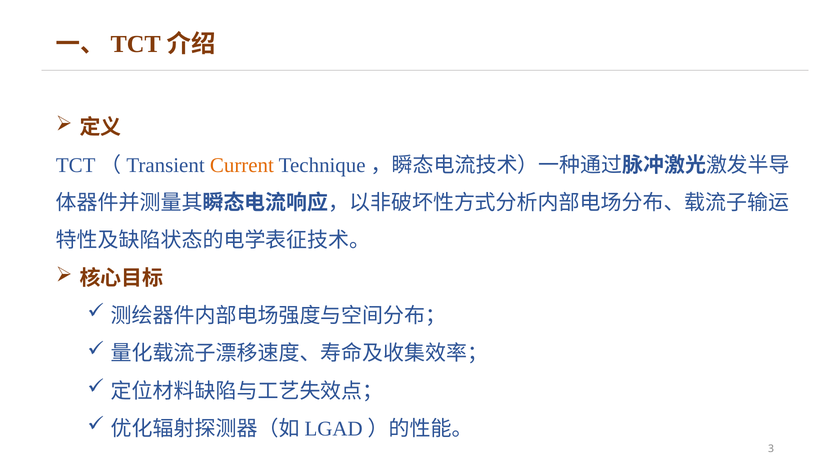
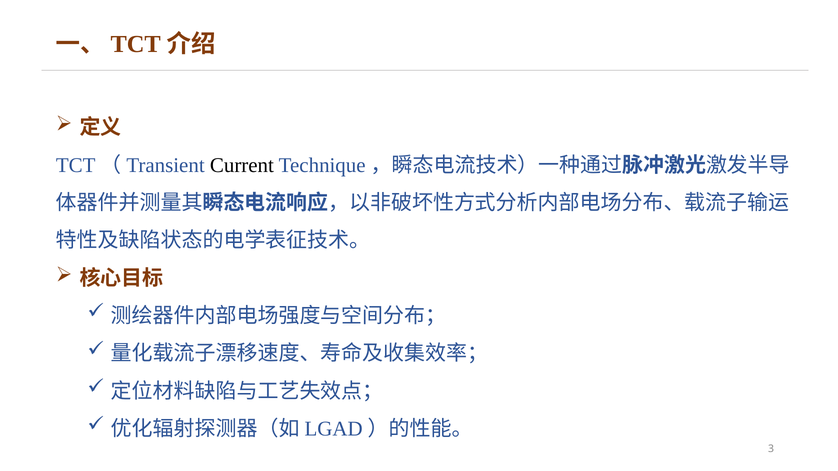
Current colour: orange -> black
